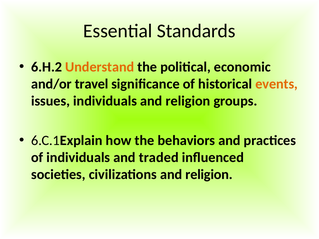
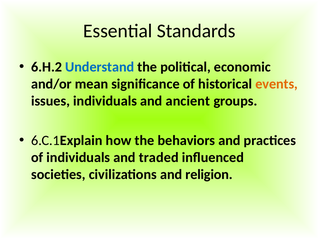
Understand colour: orange -> blue
travel: travel -> mean
individuals and religion: religion -> ancient
